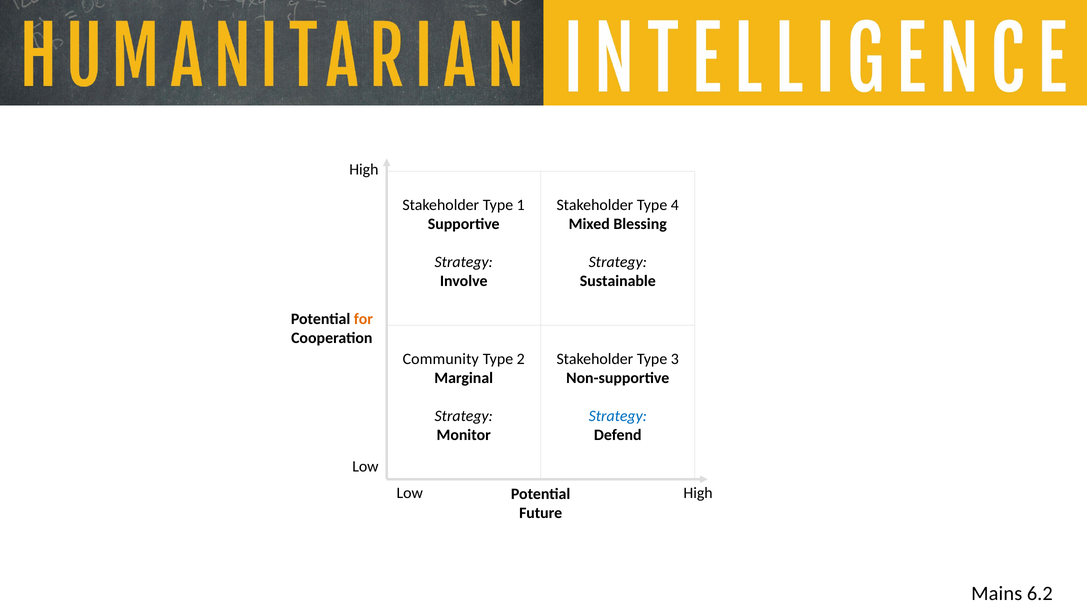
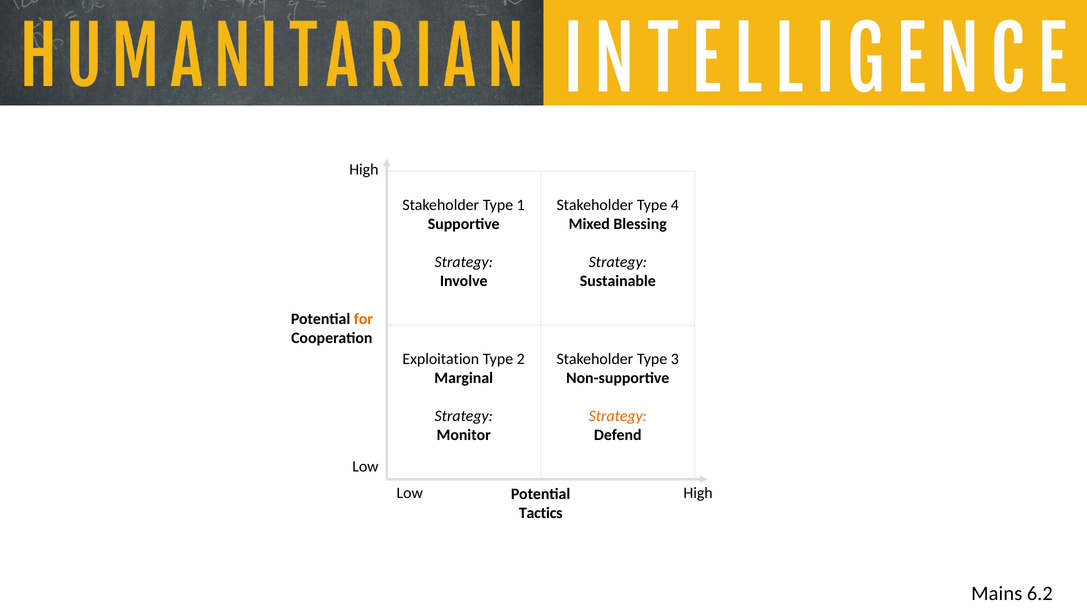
Community: Community -> Exploitation
Strategy at (618, 416) colour: blue -> orange
Future: Future -> Tactics
